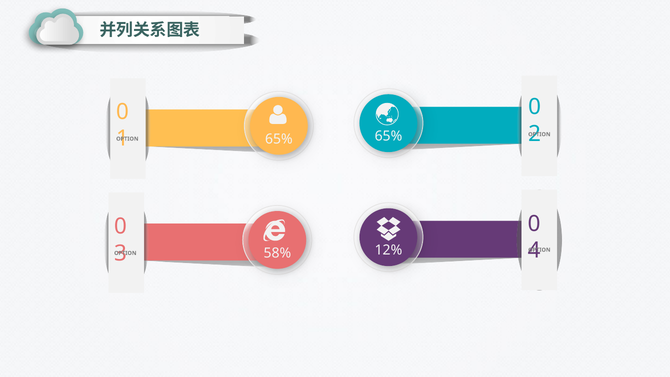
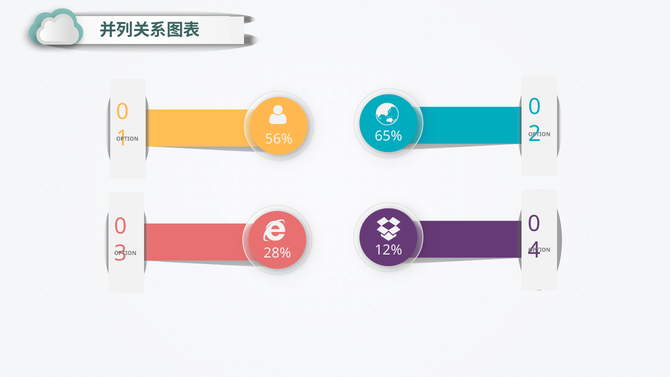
65% at (279, 139): 65% -> 56%
58%: 58% -> 28%
